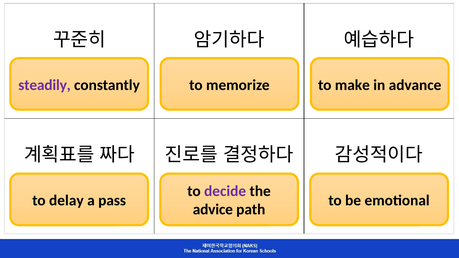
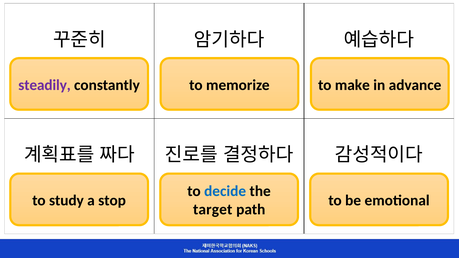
decide colour: purple -> blue
delay: delay -> study
pass: pass -> stop
advice: advice -> target
